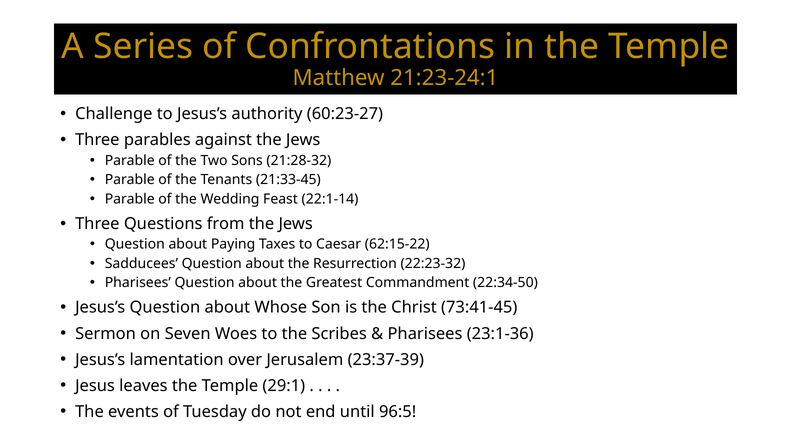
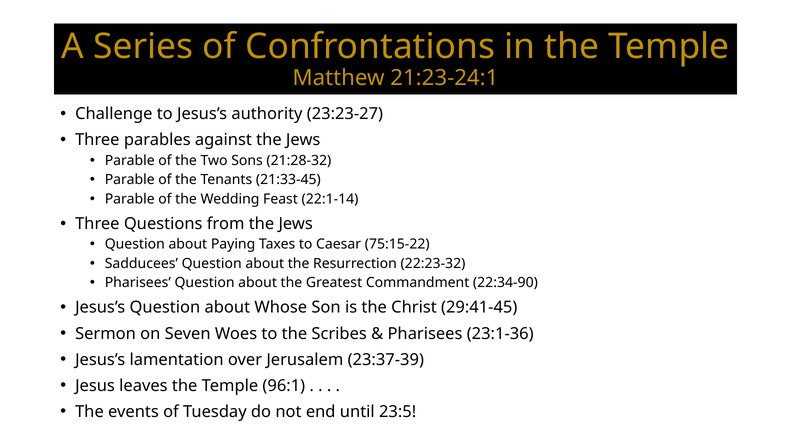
60:23-27: 60:23-27 -> 23:23-27
62:15-22: 62:15-22 -> 75:15-22
22:34-50: 22:34-50 -> 22:34-90
73:41-45: 73:41-45 -> 29:41-45
29:1: 29:1 -> 96:1
96:5: 96:5 -> 23:5
